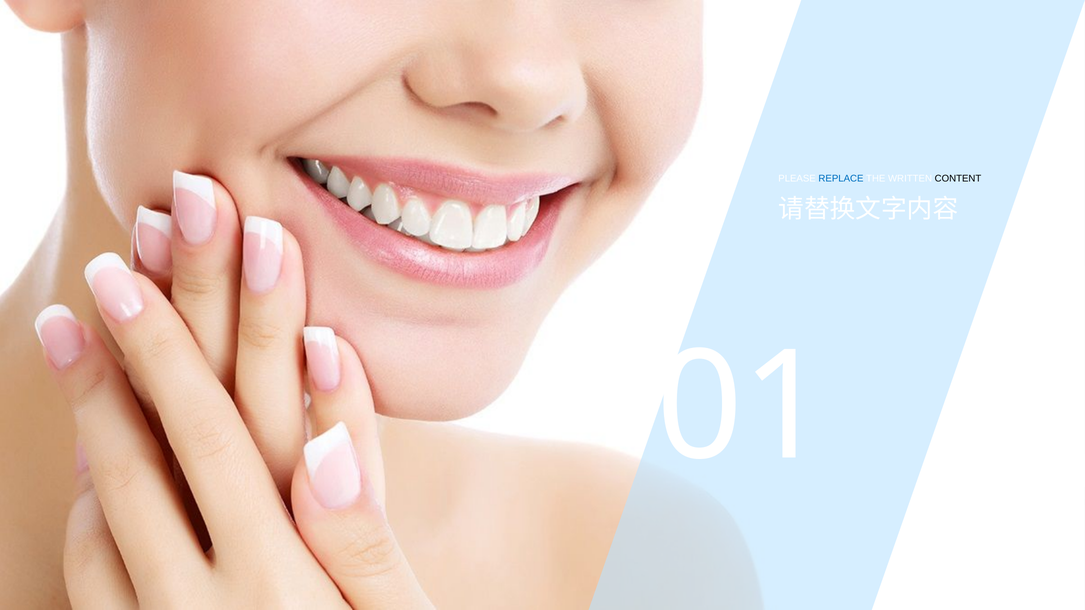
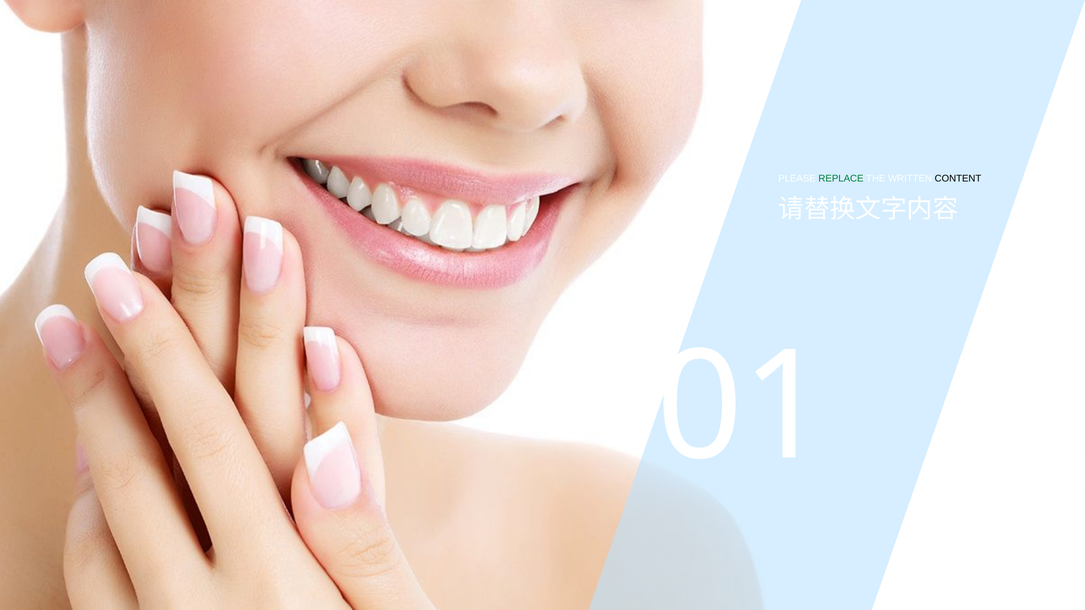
REPLACE colour: blue -> green
